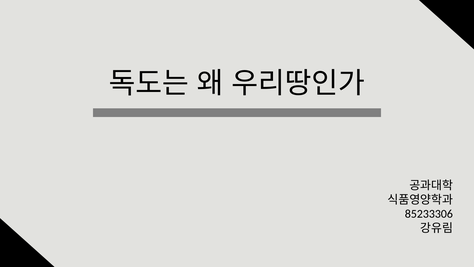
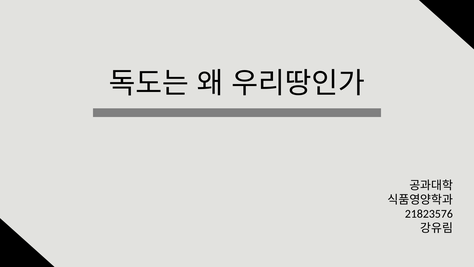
85233306: 85233306 -> 21823576
